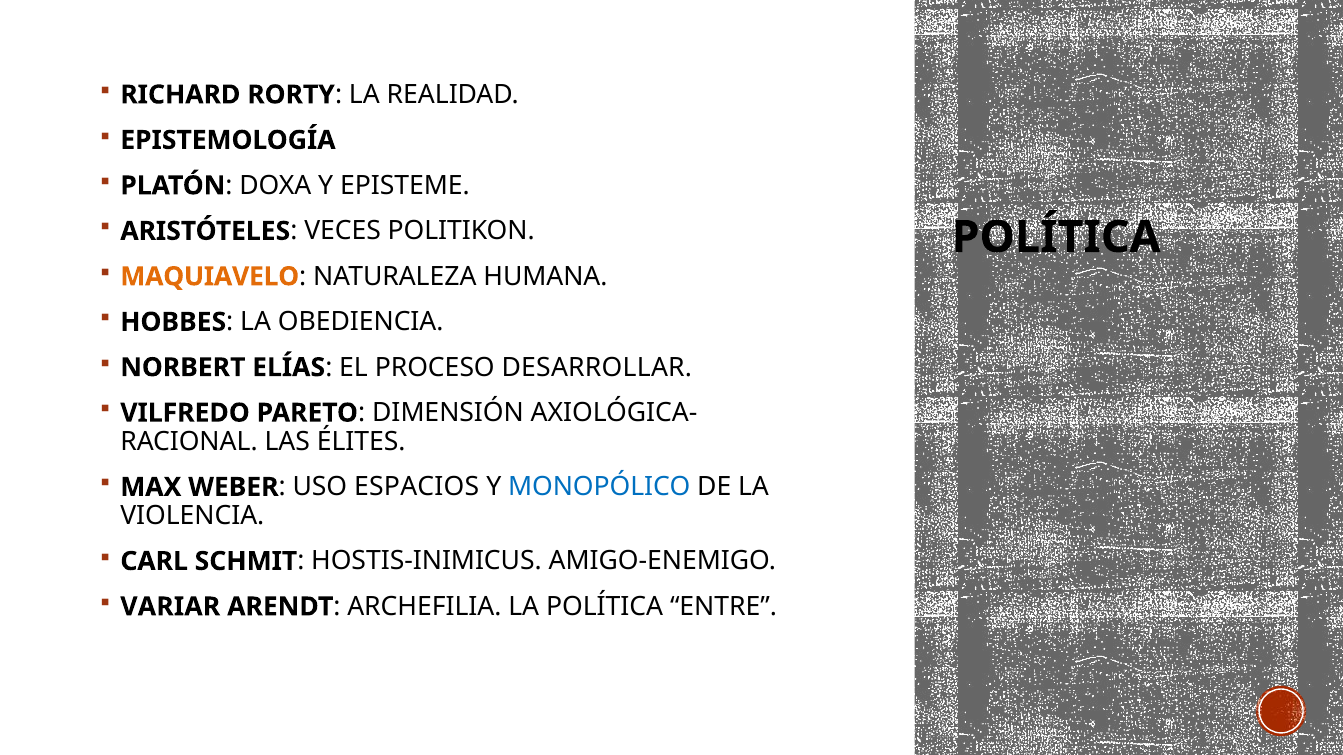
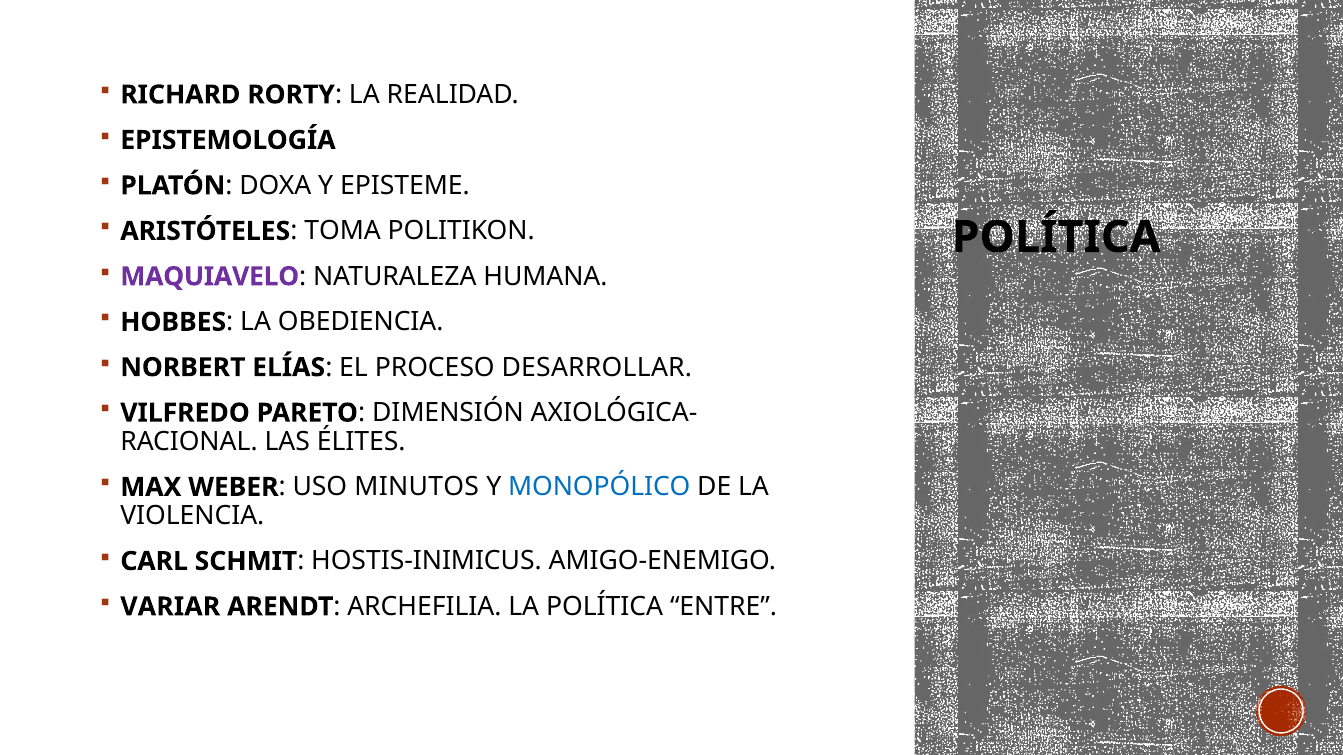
VECES: VECES -> TOMA
MAQUIAVELO colour: orange -> purple
ESPACIOS: ESPACIOS -> MINUTOS
